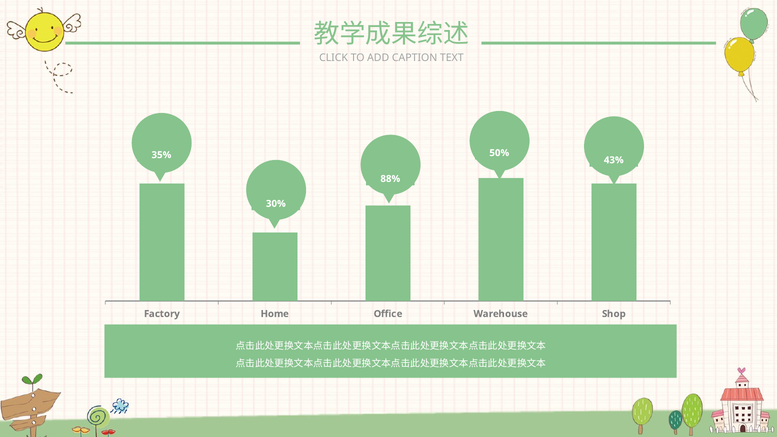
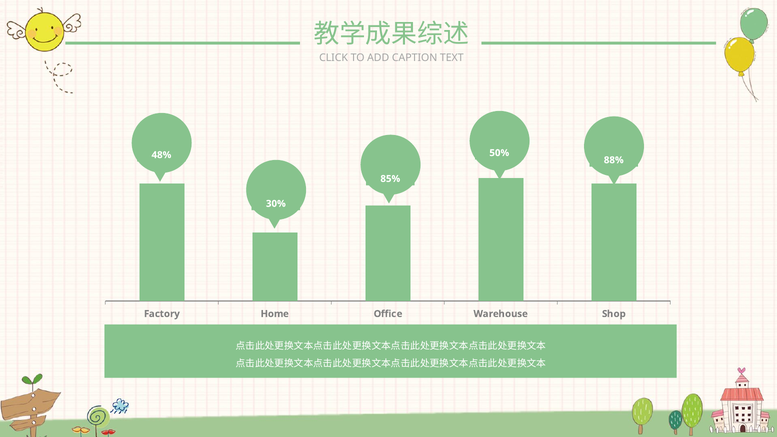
35%: 35% -> 48%
43%: 43% -> 88%
88%: 88% -> 85%
